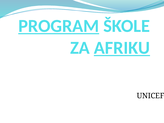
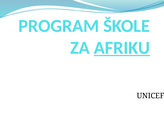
PROGRAM underline: present -> none
